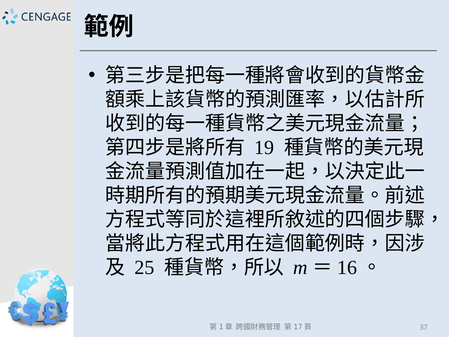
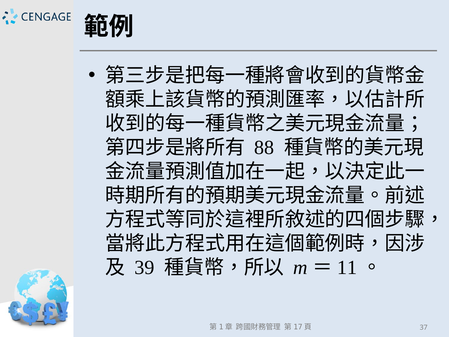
19: 19 -> 88
25: 25 -> 39
16: 16 -> 11
